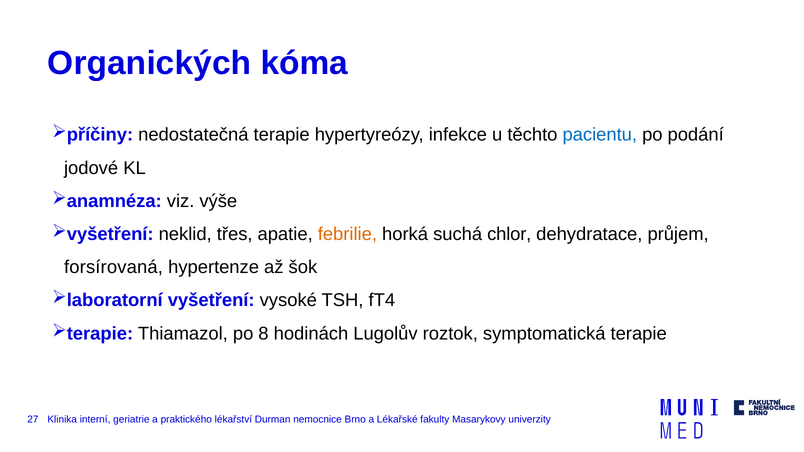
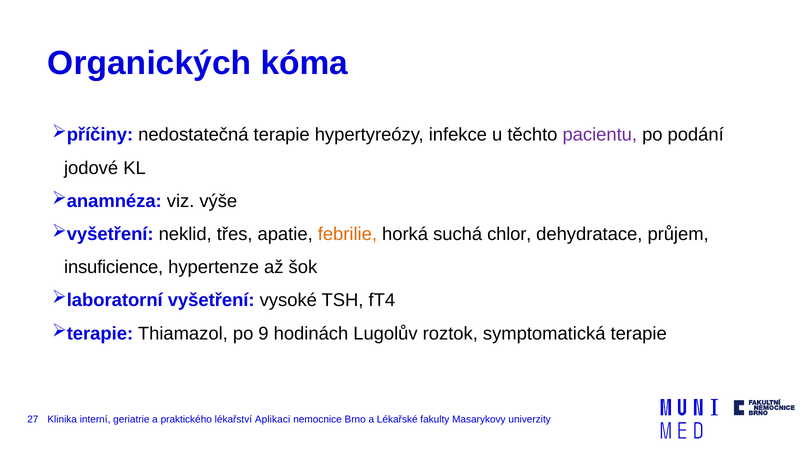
pacientu colour: blue -> purple
forsírovaná: forsírovaná -> insuficience
8: 8 -> 9
Durman: Durman -> Aplikaci
